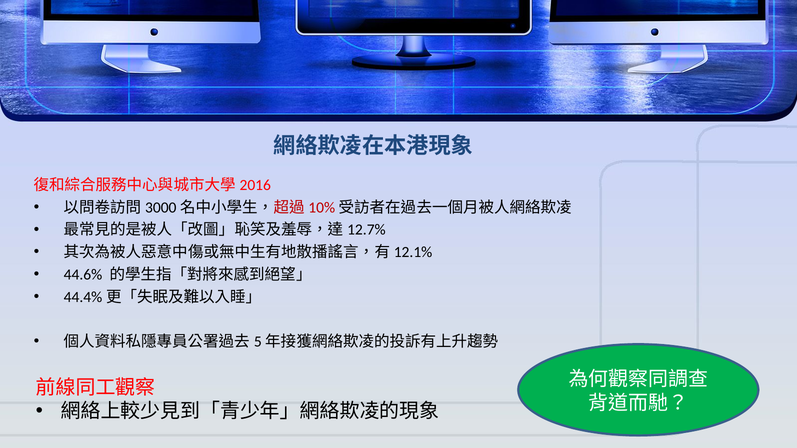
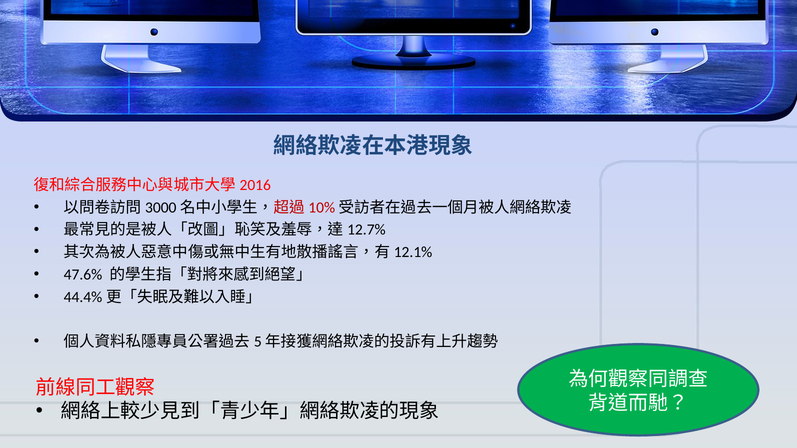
44.6%: 44.6% -> 47.6%
